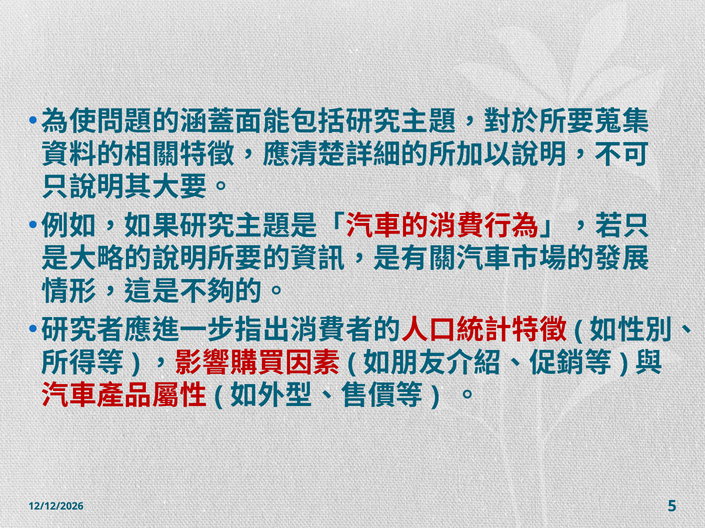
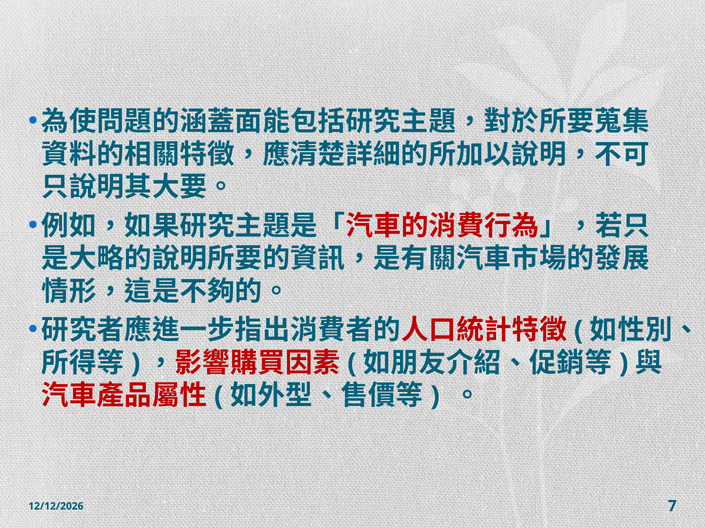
5: 5 -> 7
